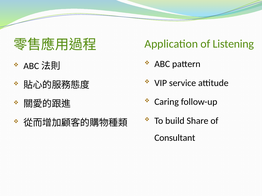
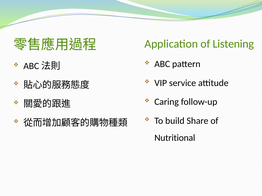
Consultant: Consultant -> Nutritional
